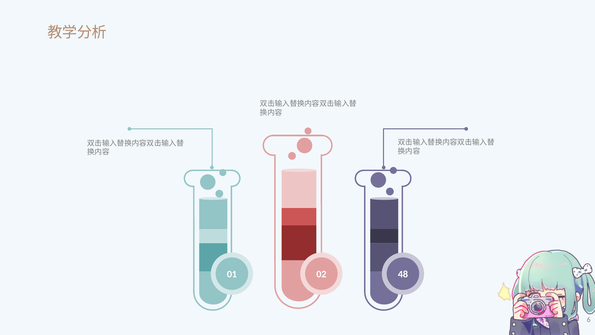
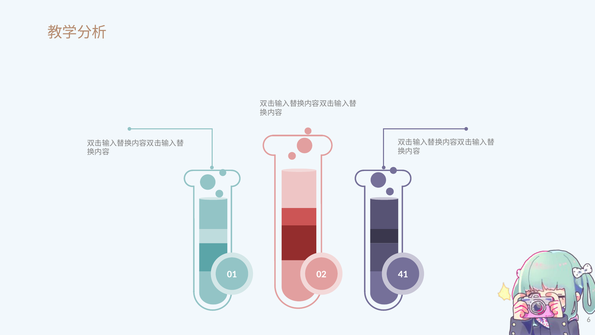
48: 48 -> 41
